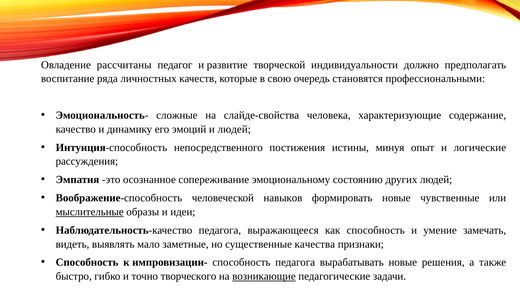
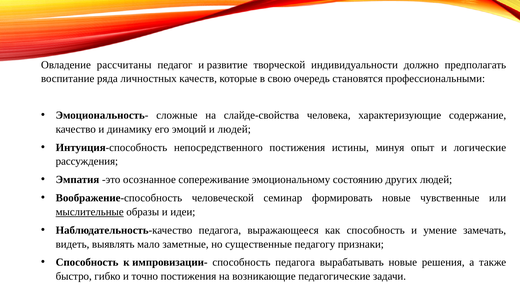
навыков: навыков -> семинар
качества: качества -> педагогу
точно творческого: творческого -> постижения
возникающие underline: present -> none
